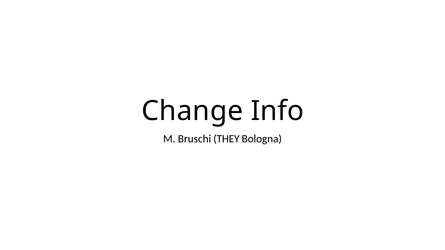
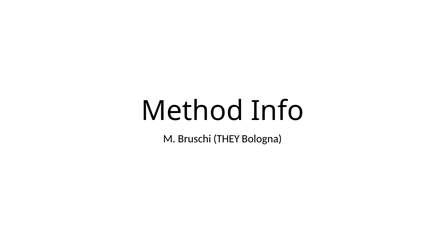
Change: Change -> Method
